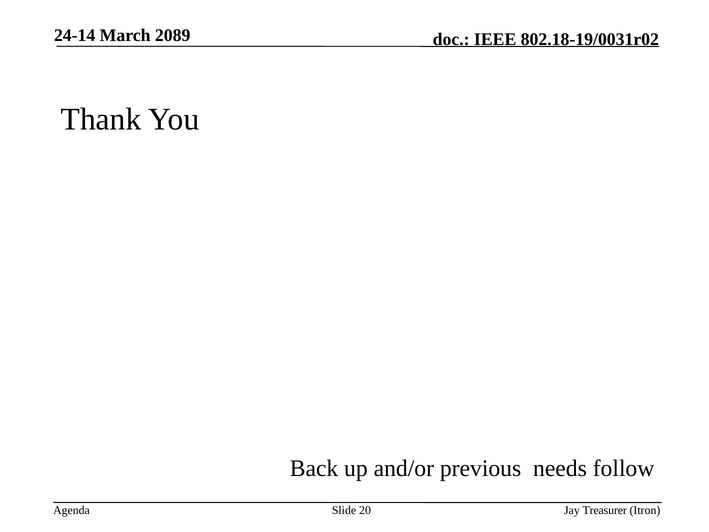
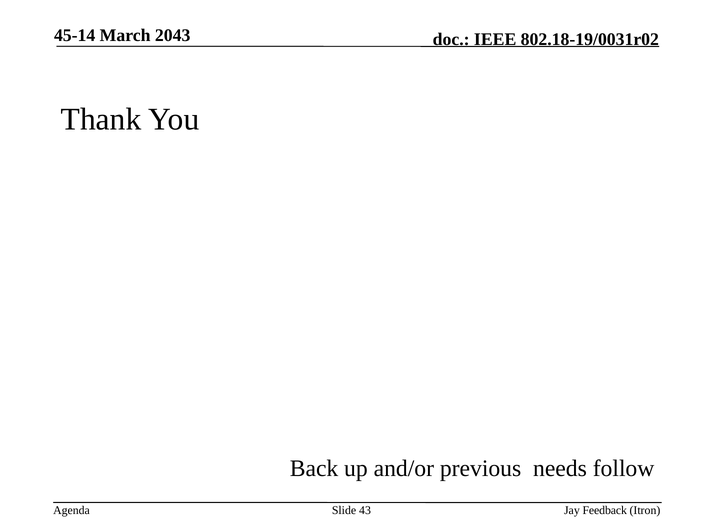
24-14: 24-14 -> 45-14
2089: 2089 -> 2043
20: 20 -> 43
Treasurer: Treasurer -> Feedback
